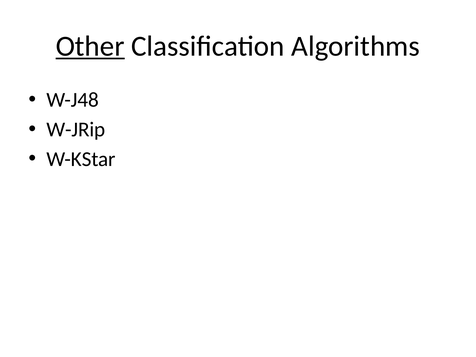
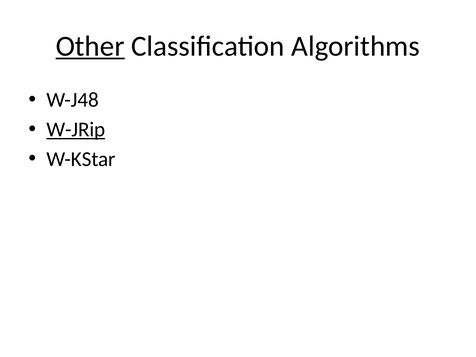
W-JRip underline: none -> present
